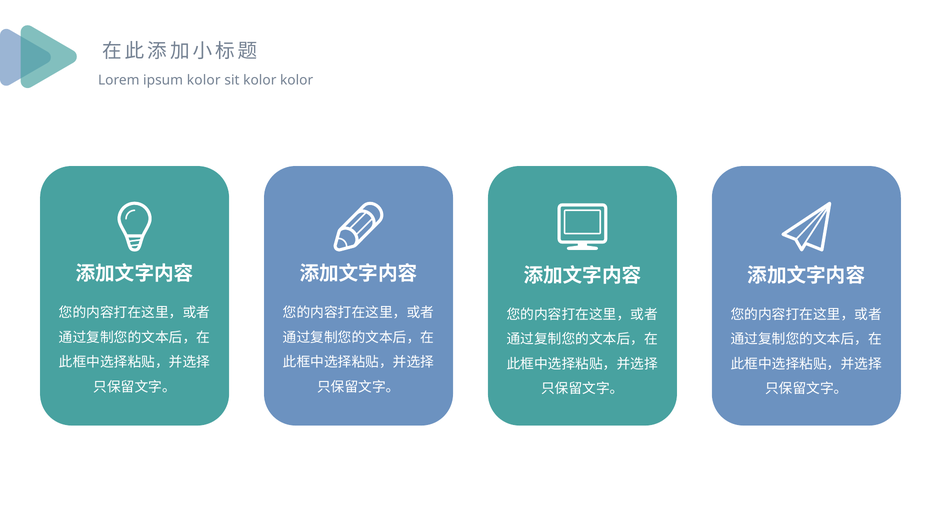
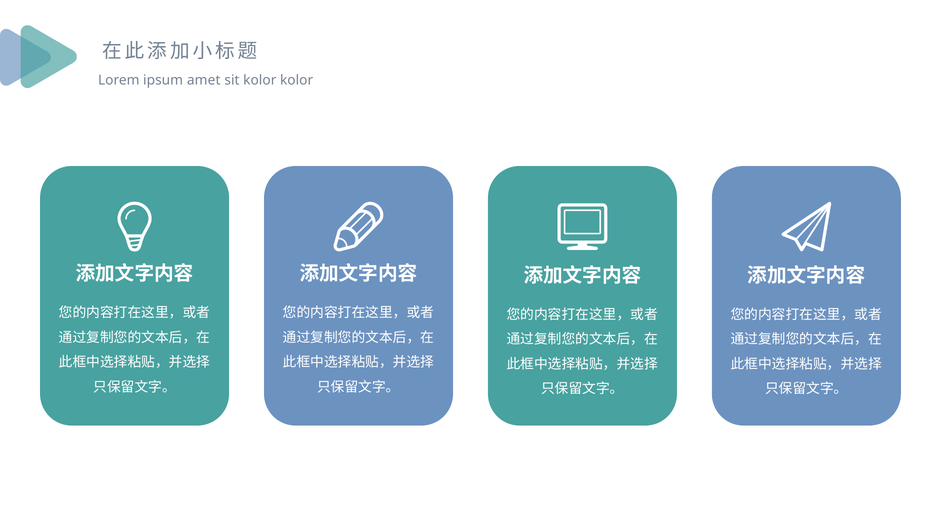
ipsum kolor: kolor -> amet
